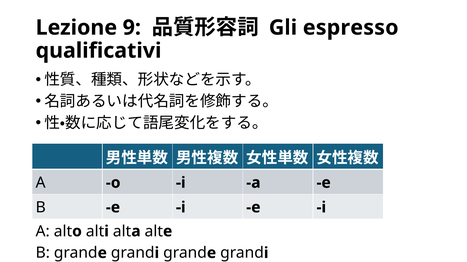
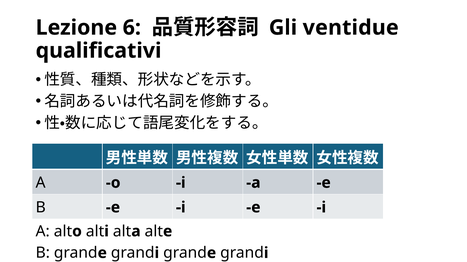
9: 9 -> 6
espresso: espresso -> ventidue
